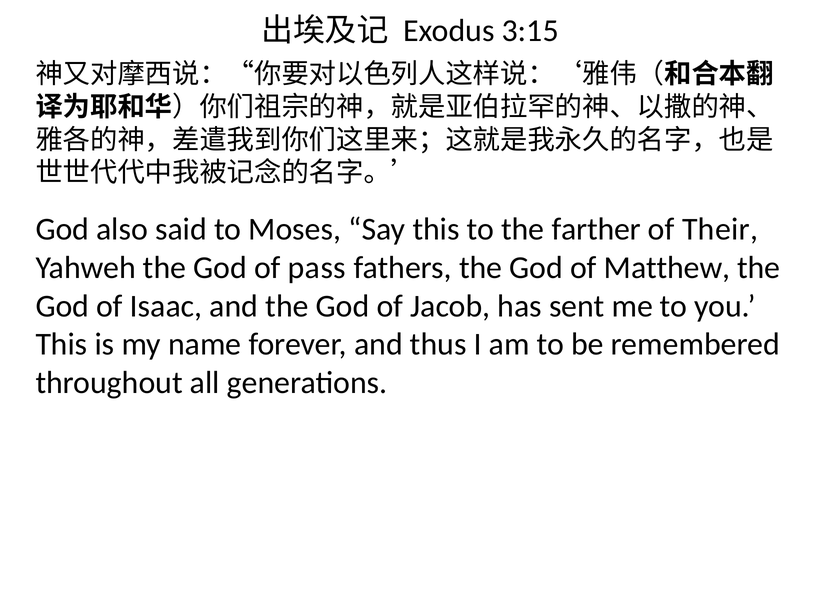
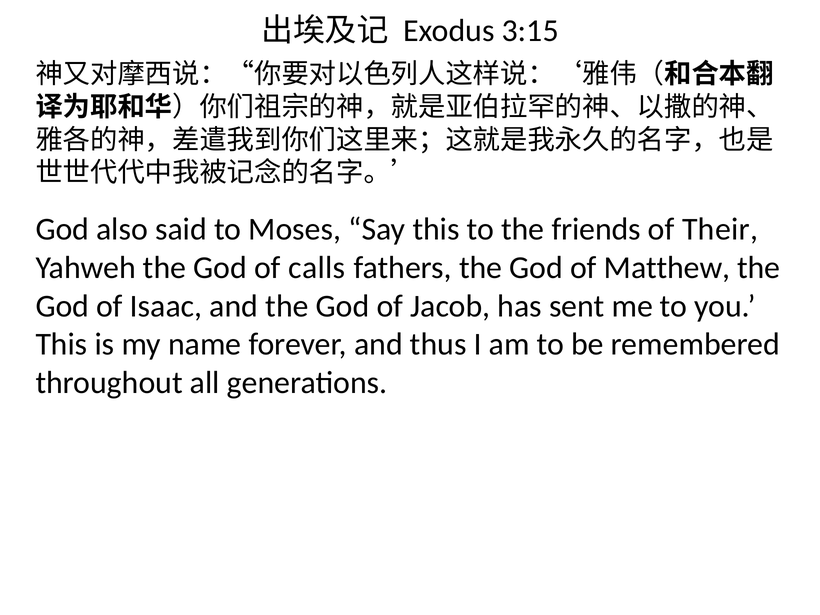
farther: farther -> friends
pass: pass -> calls
